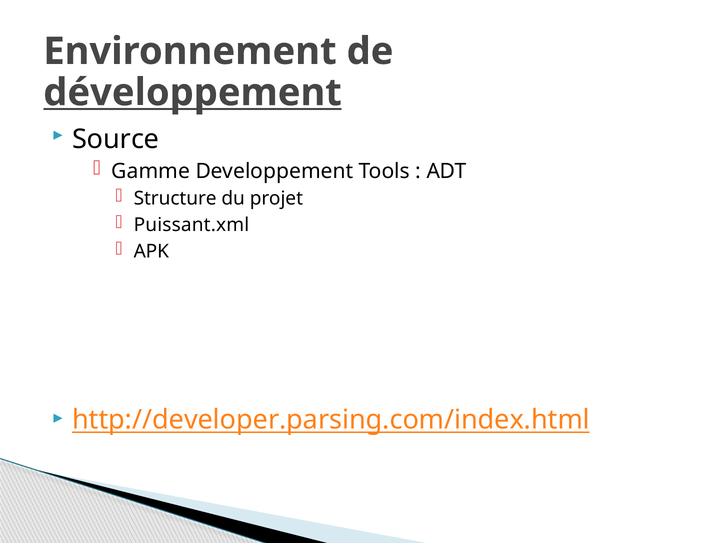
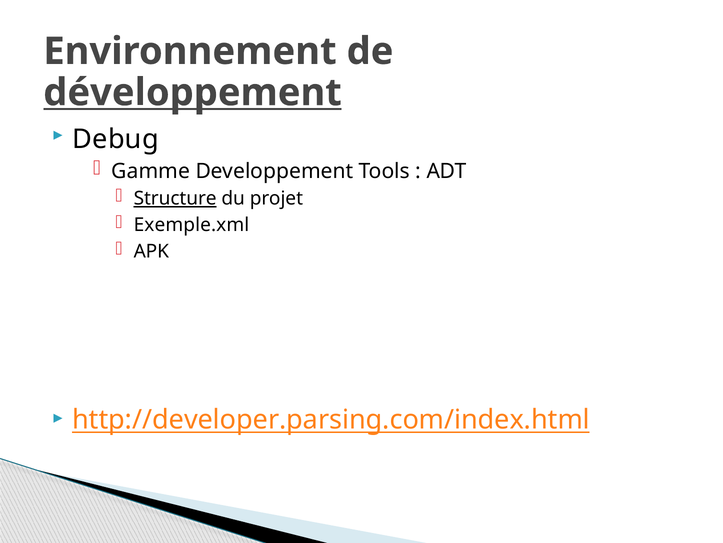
Source: Source -> Debug
Structure underline: none -> present
Puissant.xml: Puissant.xml -> Exemple.xml
